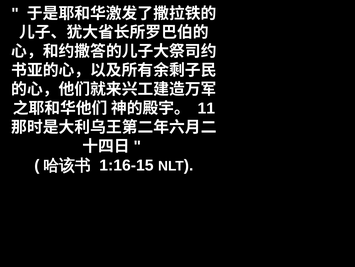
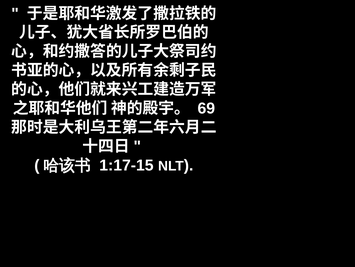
11: 11 -> 69
1:16-15: 1:16-15 -> 1:17-15
